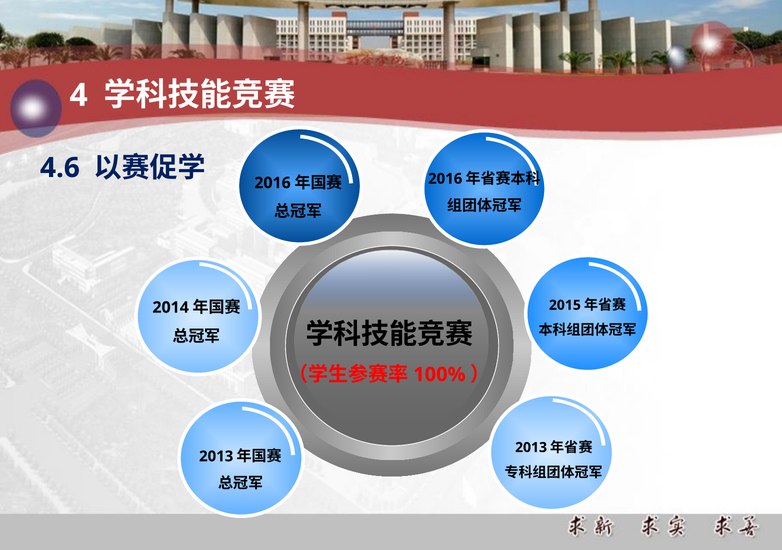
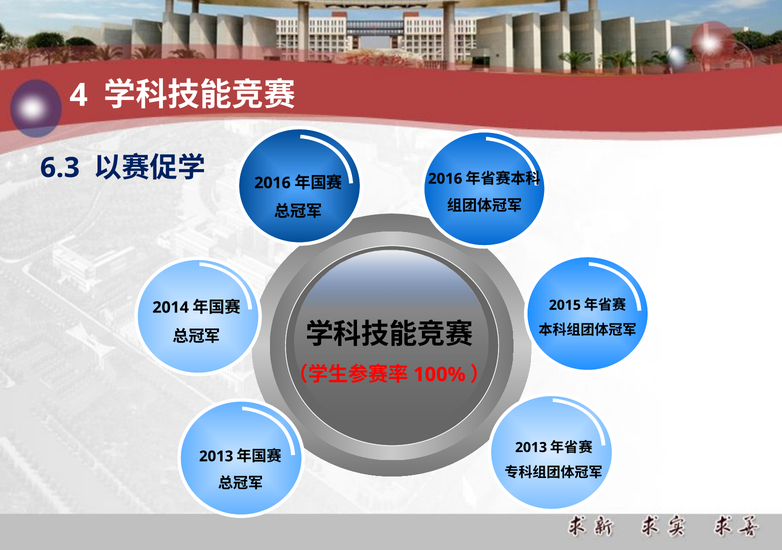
4.6: 4.6 -> 6.3
